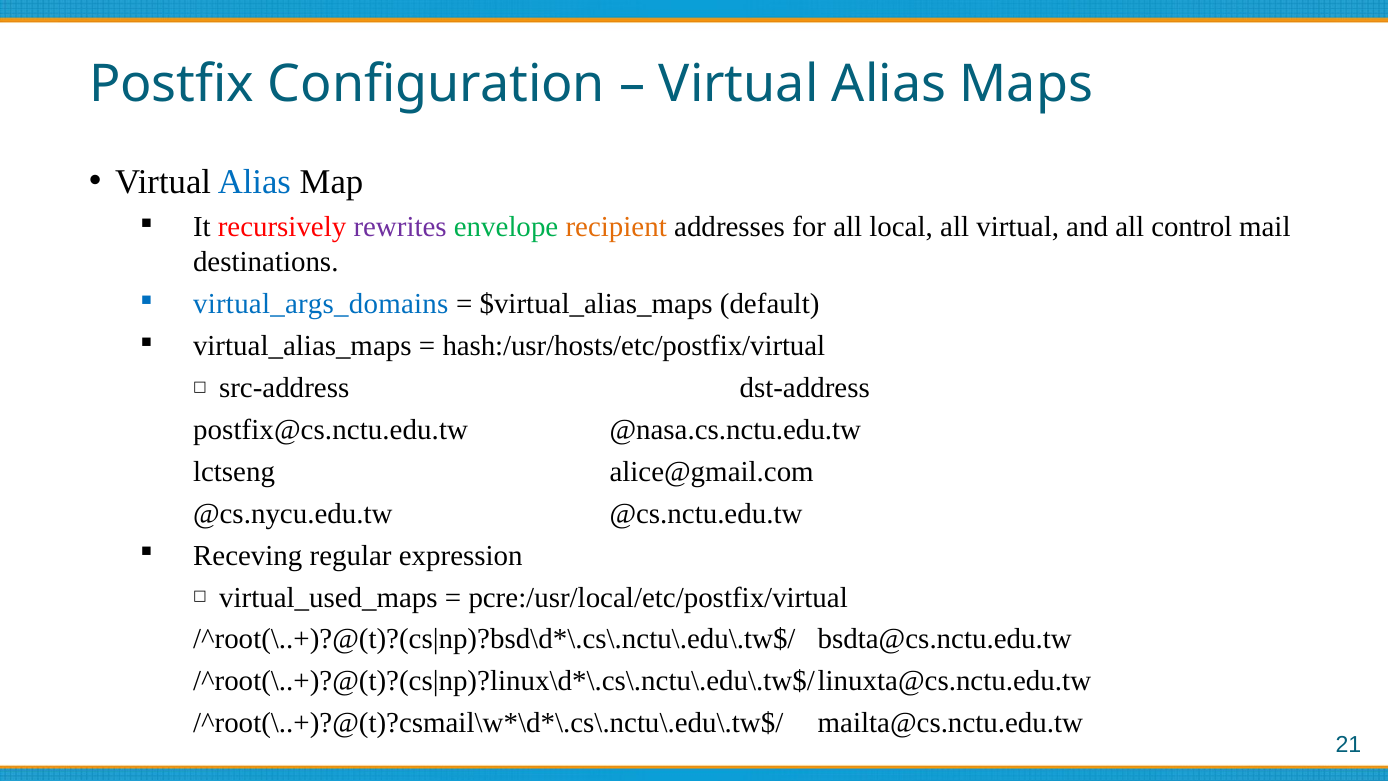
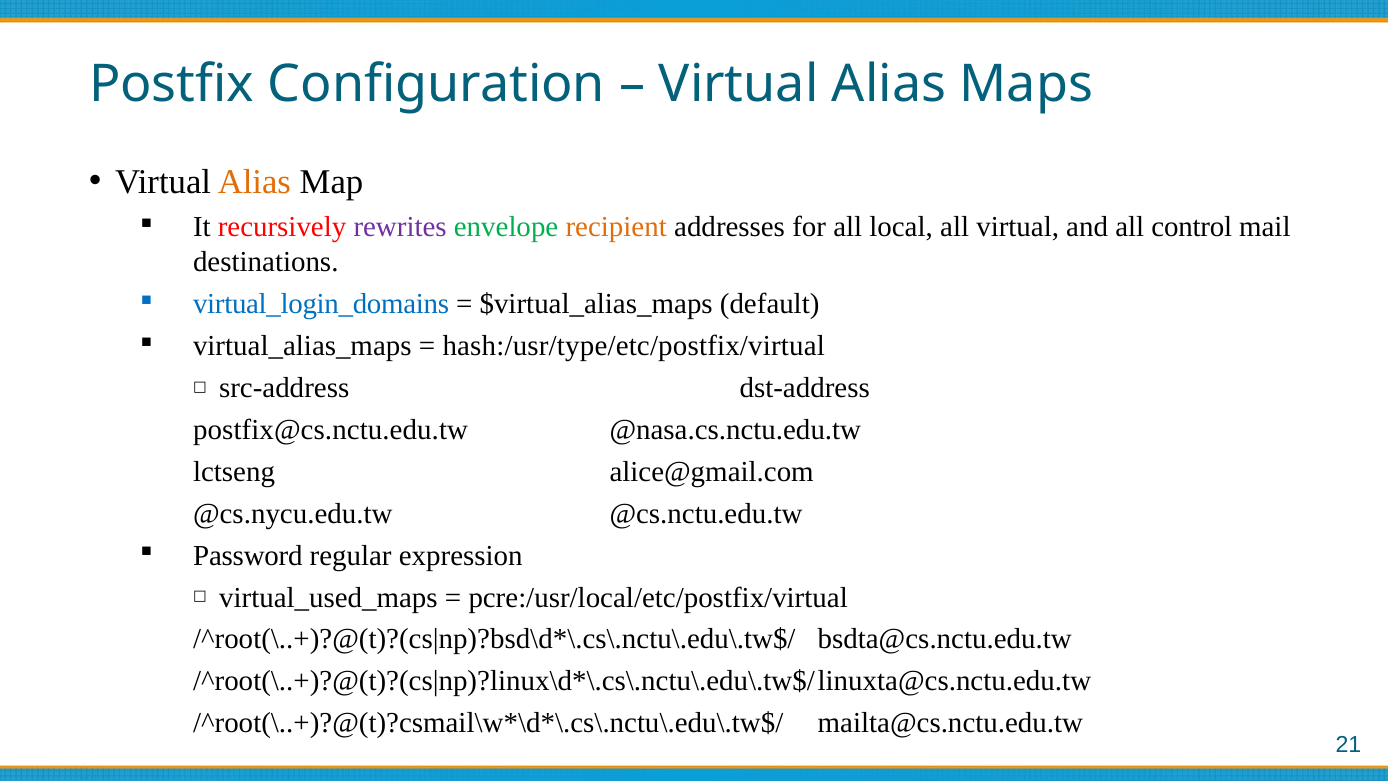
Alias at (254, 182) colour: blue -> orange
virtual_args_domains: virtual_args_domains -> virtual_login_domains
hash:/usr/hosts/etc/postfix/virtual: hash:/usr/hosts/etc/postfix/virtual -> hash:/usr/type/etc/postfix/virtual
Receving: Receving -> Password
